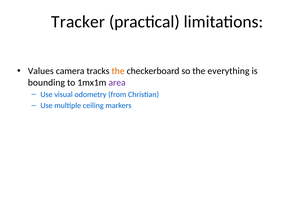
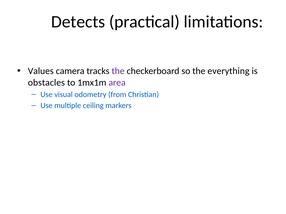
Tracker: Tracker -> Detects
the at (118, 71) colour: orange -> purple
bounding: bounding -> obstacles
